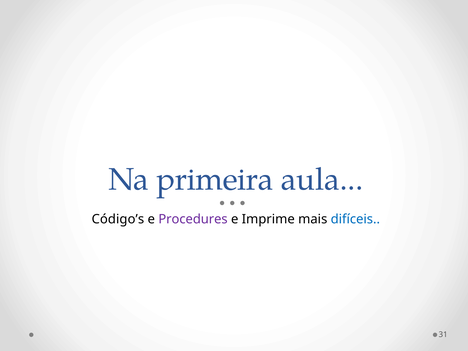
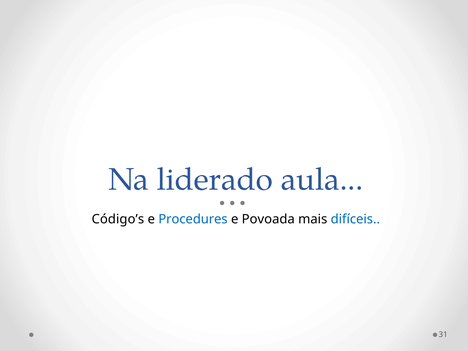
primeira: primeira -> liderado
Procedures colour: purple -> blue
Imprime: Imprime -> Povoada
